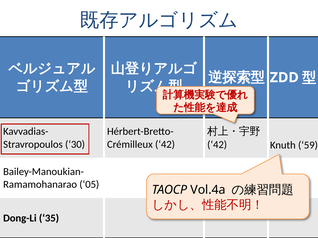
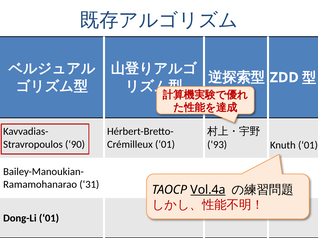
30: 30 -> 90
42 at (165, 145): 42 -> 01
42 at (217, 145): 42 -> 93
Knuth 59: 59 -> 01
05: 05 -> 31
Vol.4a underline: none -> present
Dong-Li 35: 35 -> 01
